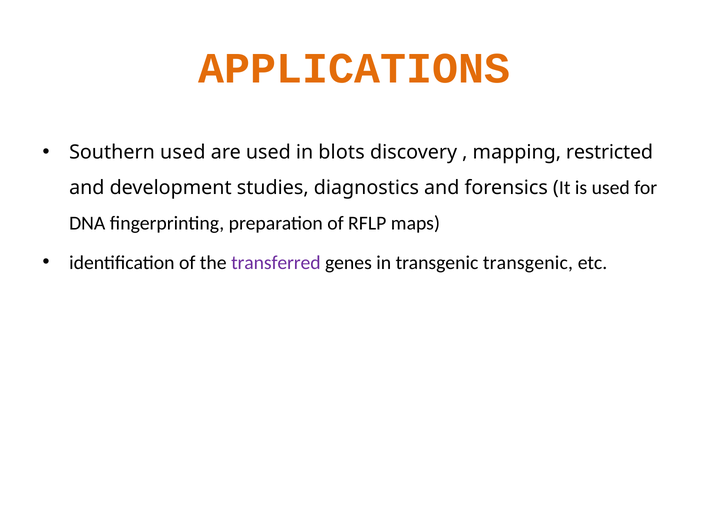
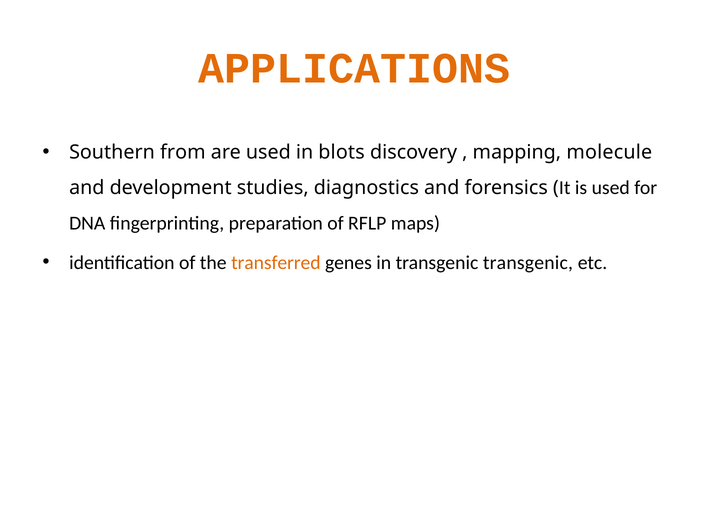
Southern used: used -> from
restricted: restricted -> molecule
transferred colour: purple -> orange
